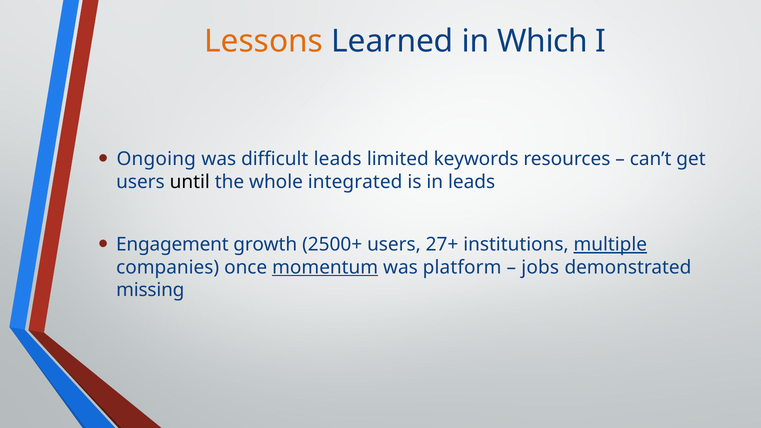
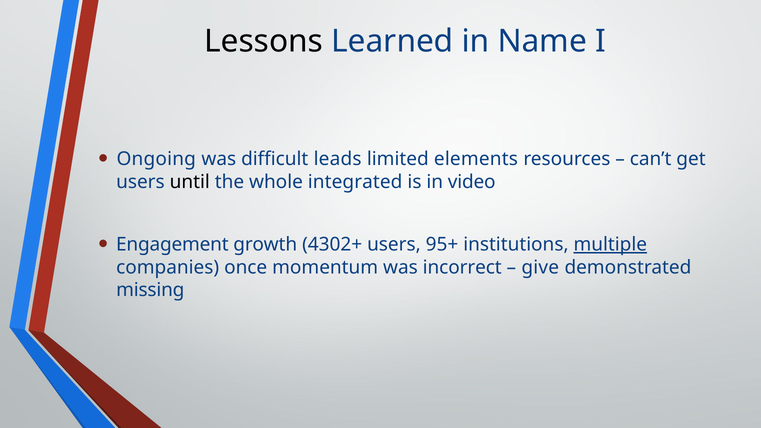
Lessons colour: orange -> black
Which: Which -> Name
keywords: keywords -> elements
in leads: leads -> video
2500+: 2500+ -> 4302+
27+: 27+ -> 95+
momentum underline: present -> none
platform: platform -> incorrect
jobs: jobs -> give
